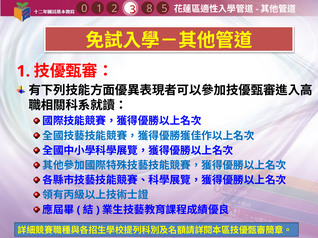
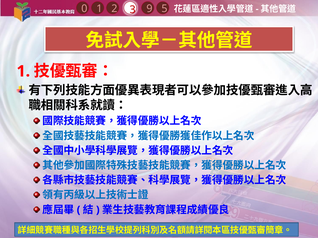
8: 8 -> 9
